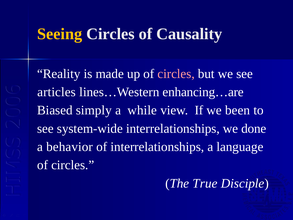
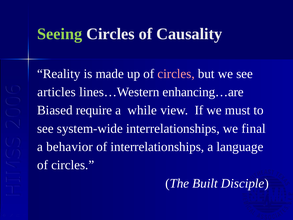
Seeing colour: yellow -> light green
simply: simply -> require
been: been -> must
done: done -> final
True: True -> Built
